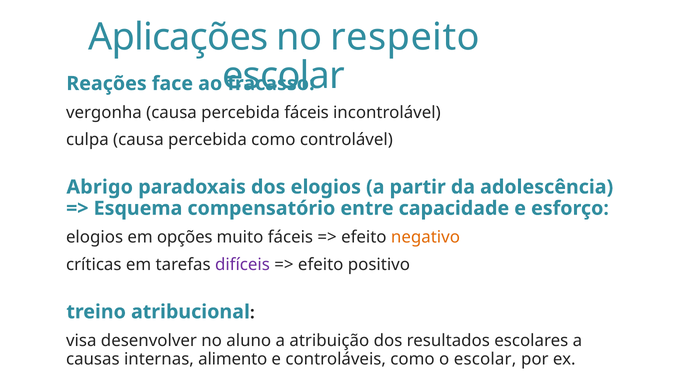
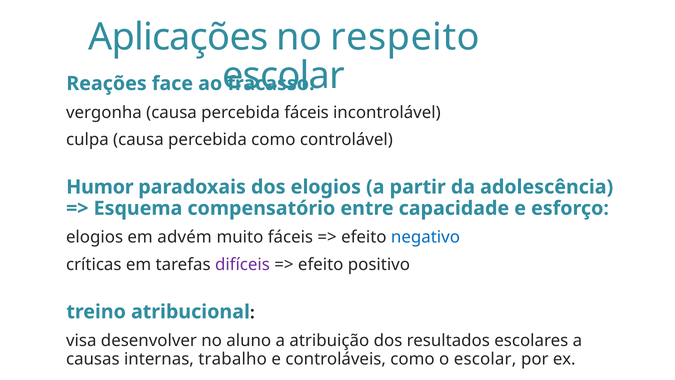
Abrigo: Abrigo -> Humor
opções: opções -> advém
negativo colour: orange -> blue
alimento: alimento -> trabalho
